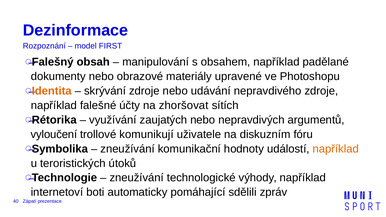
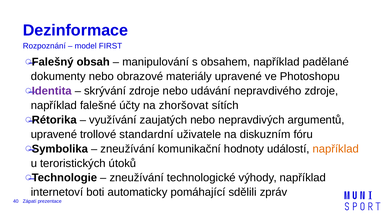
Identita colour: orange -> purple
vyloučení at (54, 134): vyloučení -> upravené
komunikují: komunikují -> standardní
